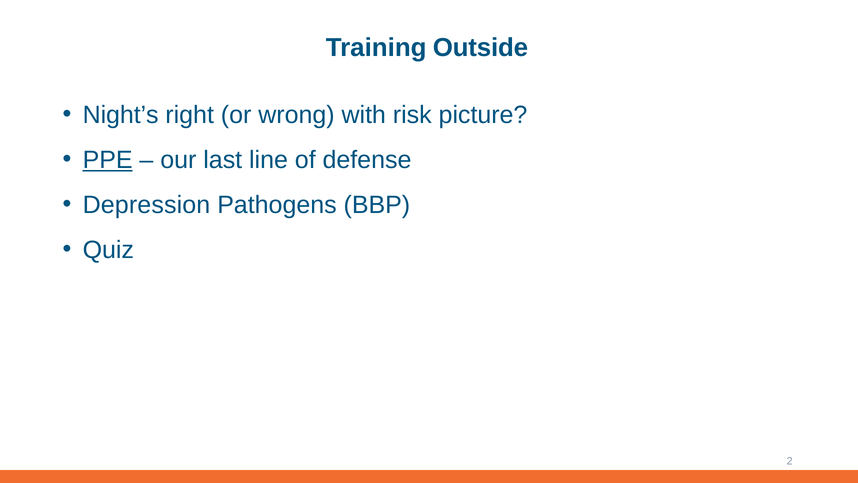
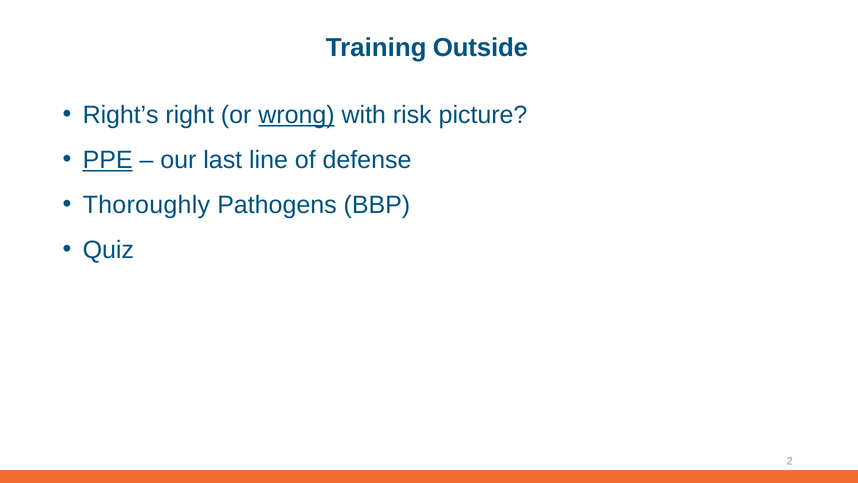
Night’s: Night’s -> Right’s
wrong underline: none -> present
Depression: Depression -> Thoroughly
